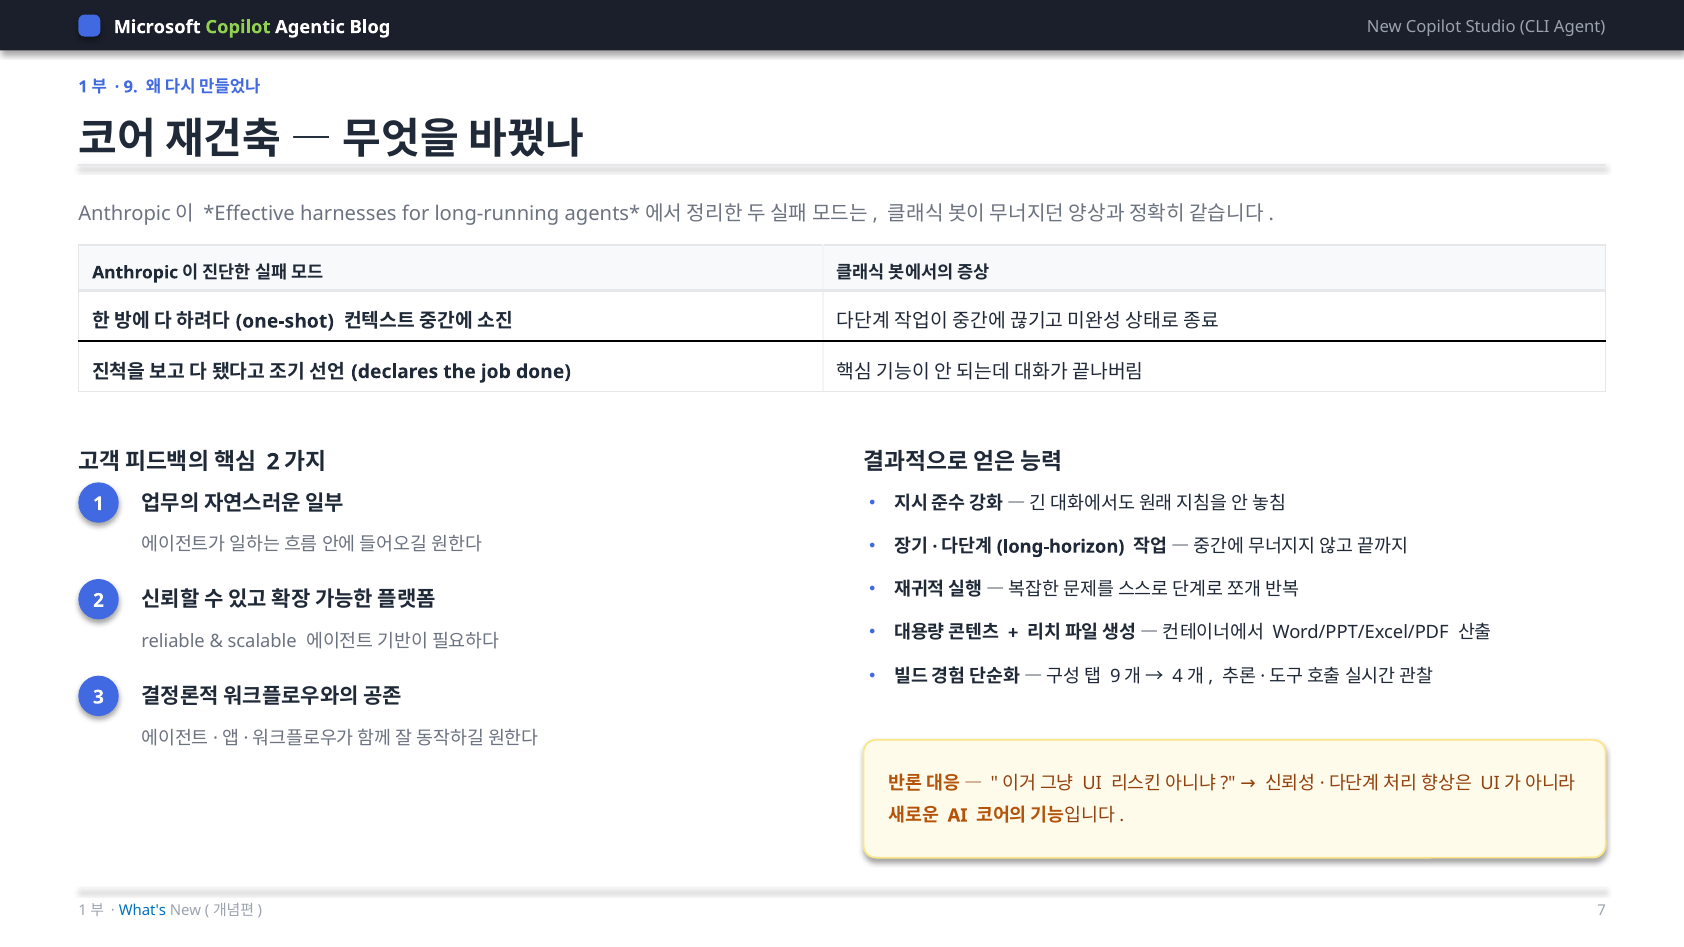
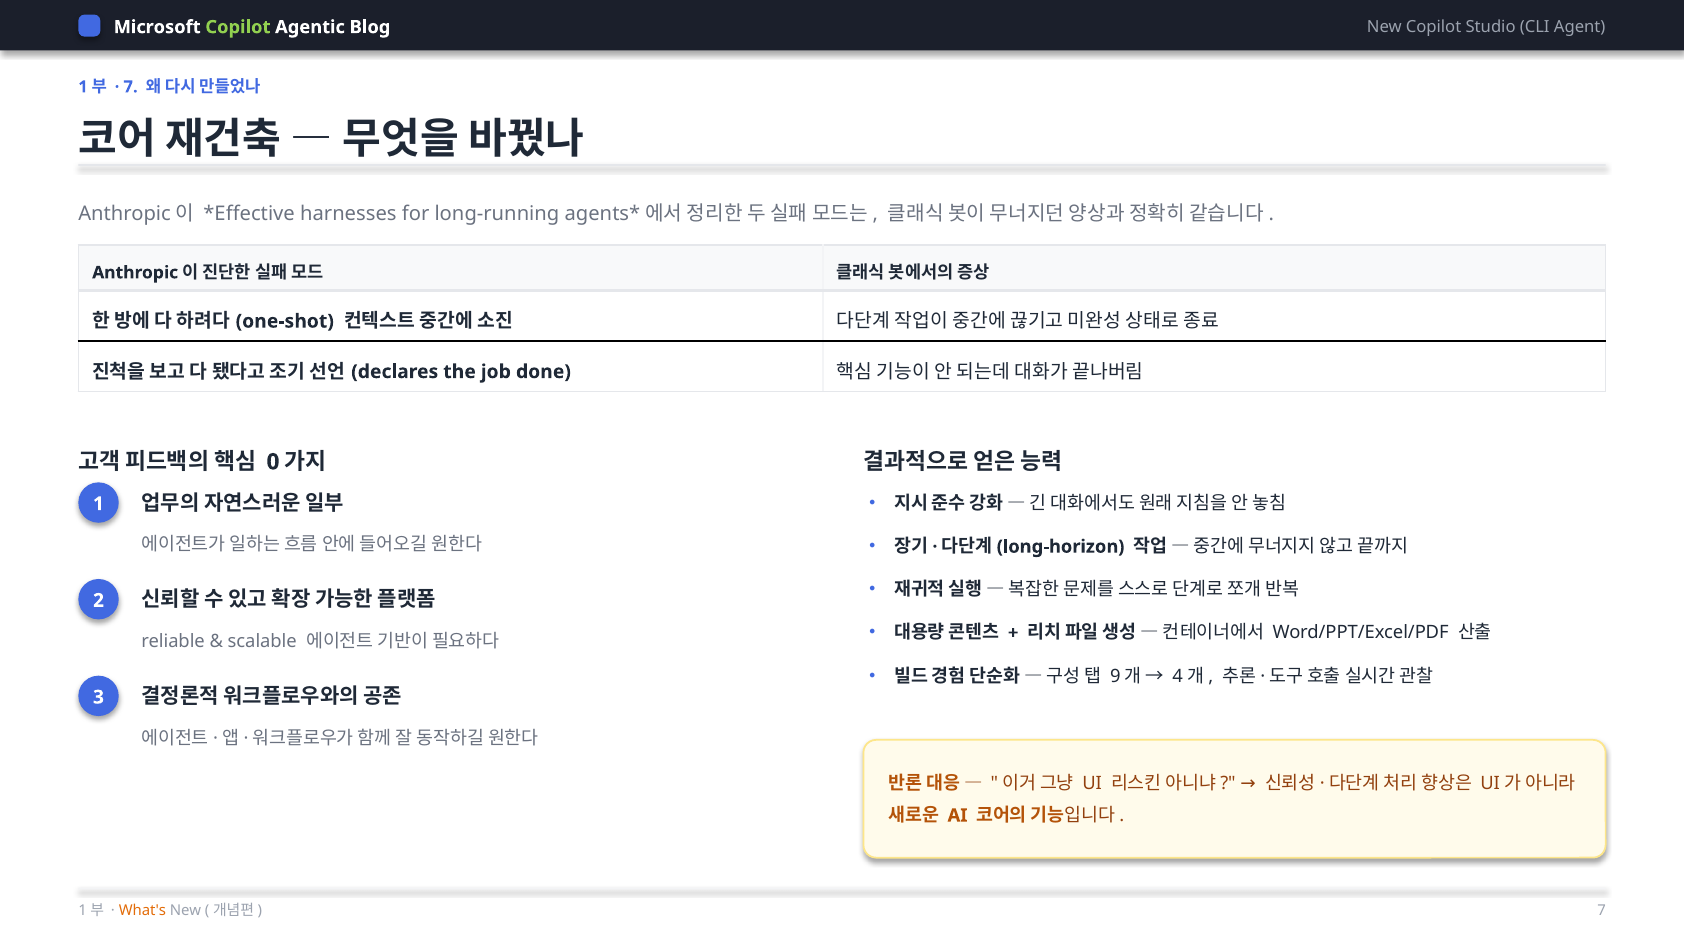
9 at (131, 87): 9 -> 7
2 at (273, 462): 2 -> 0
What's colour: blue -> orange
